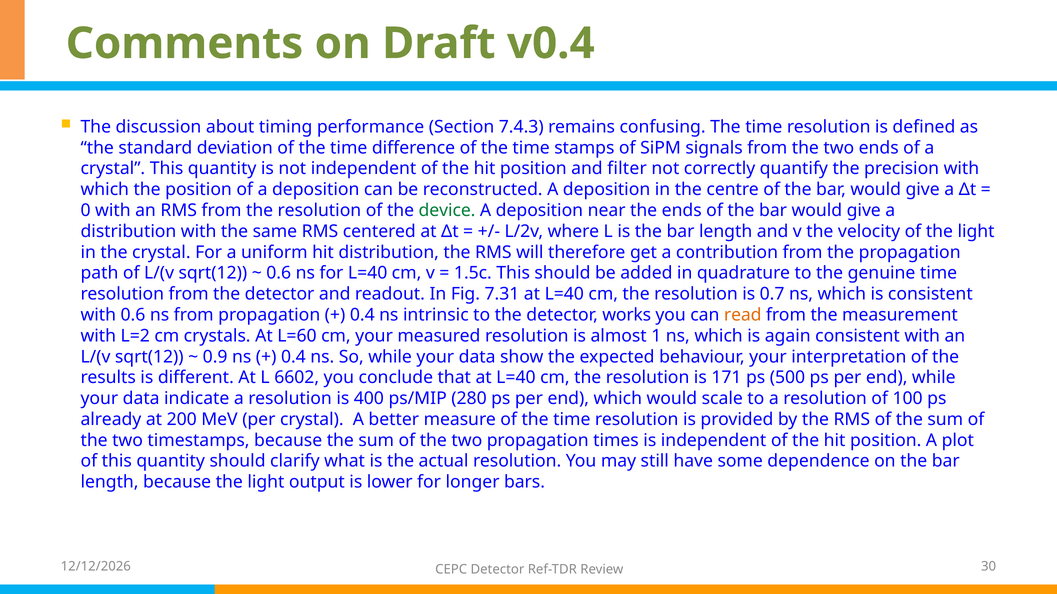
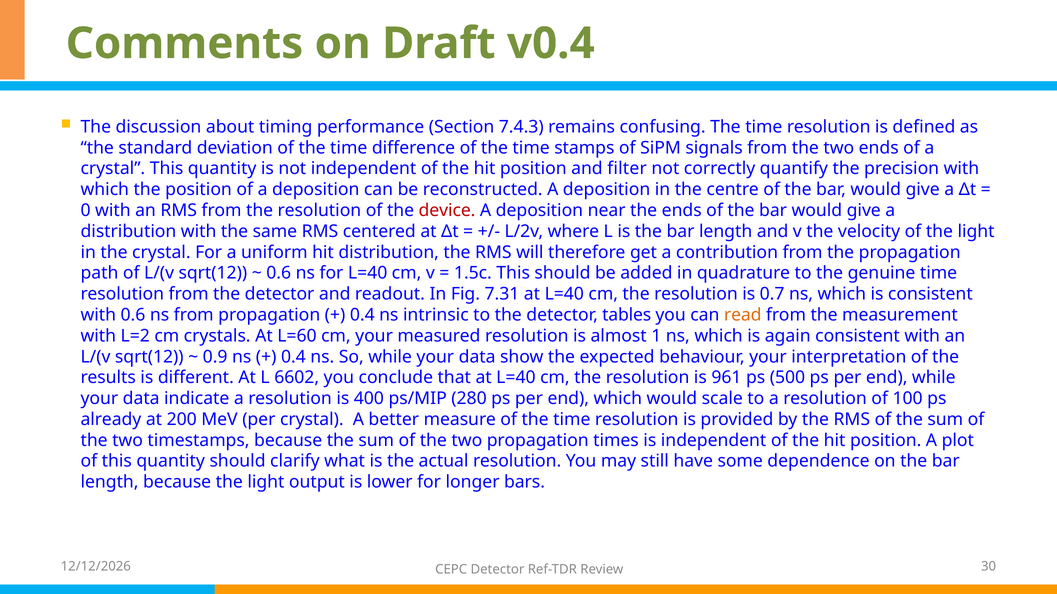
device colour: green -> red
works: works -> tables
171: 171 -> 961
